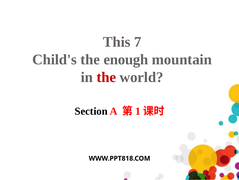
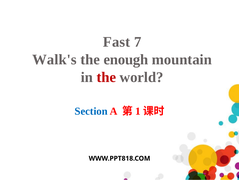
This: This -> Fast
Child's: Child's -> Walk's
Section colour: black -> blue
